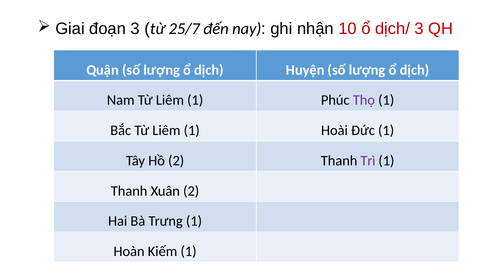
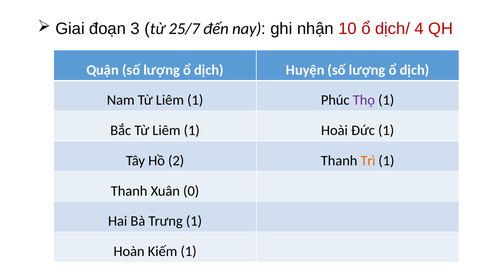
dịch/ 3: 3 -> 4
Trì colour: purple -> orange
Xuân 2: 2 -> 0
